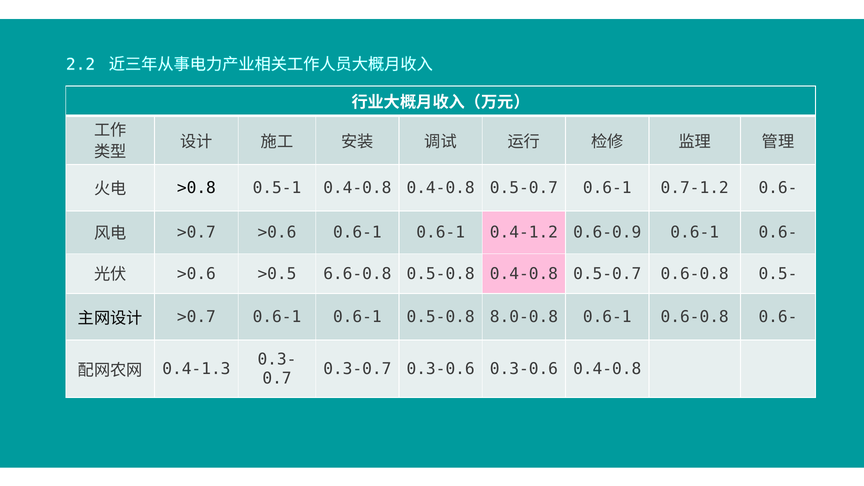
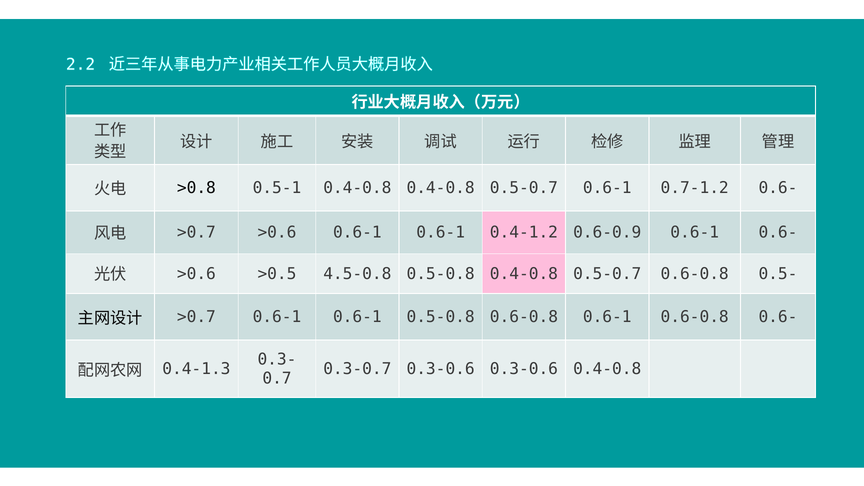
6.6-0.8: 6.6-0.8 -> 4.5-0.8
0.5-0.8 8.0-0.8: 8.0-0.8 -> 0.6-0.8
